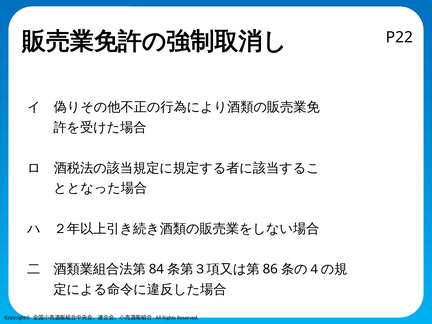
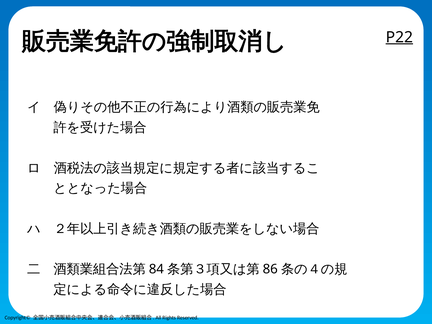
P22 underline: none -> present
